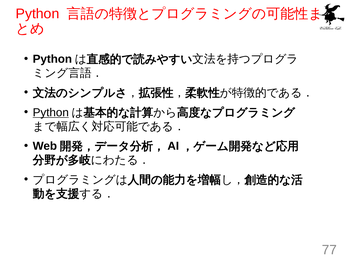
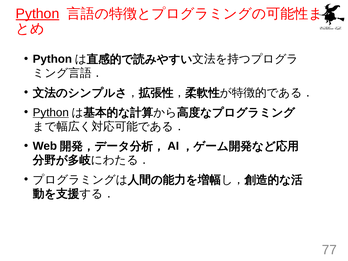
Python at (38, 14) underline: none -> present
